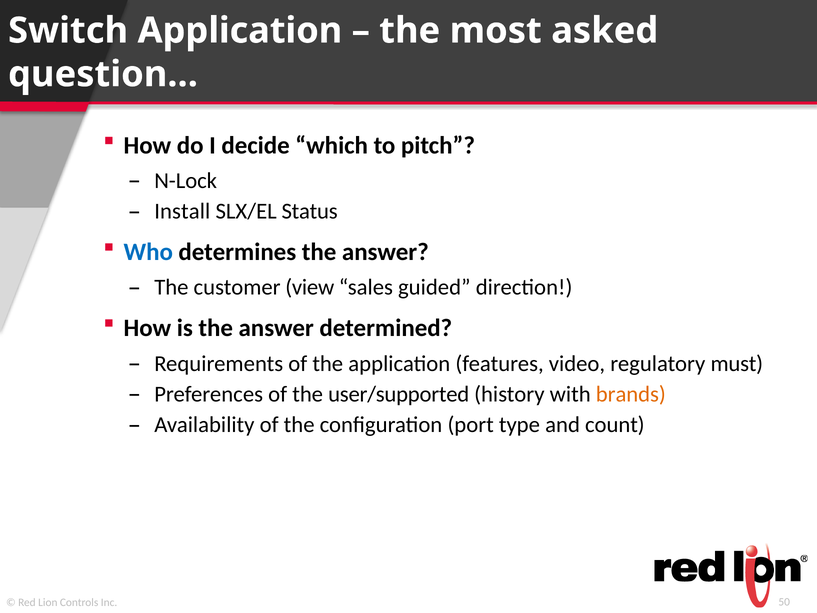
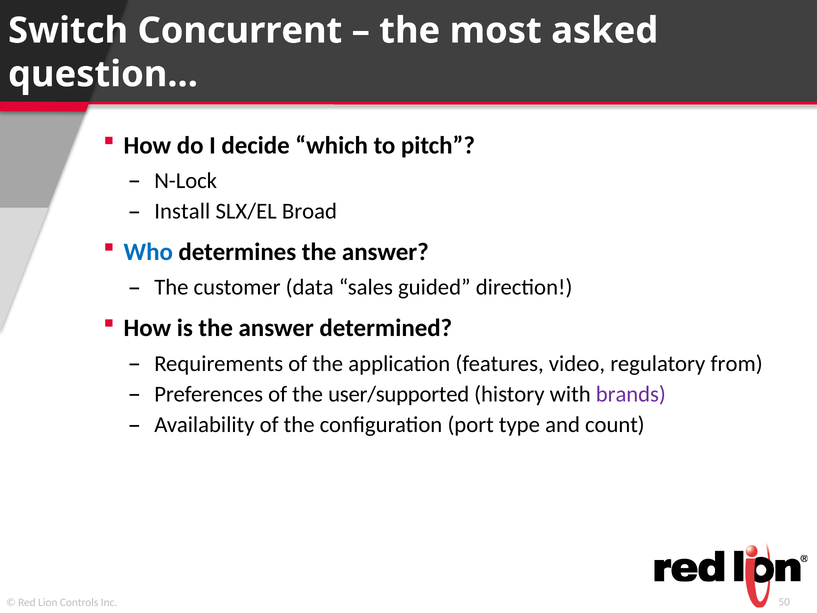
Switch Application: Application -> Concurrent
Status: Status -> Broad
view: view -> data
must: must -> from
brands colour: orange -> purple
